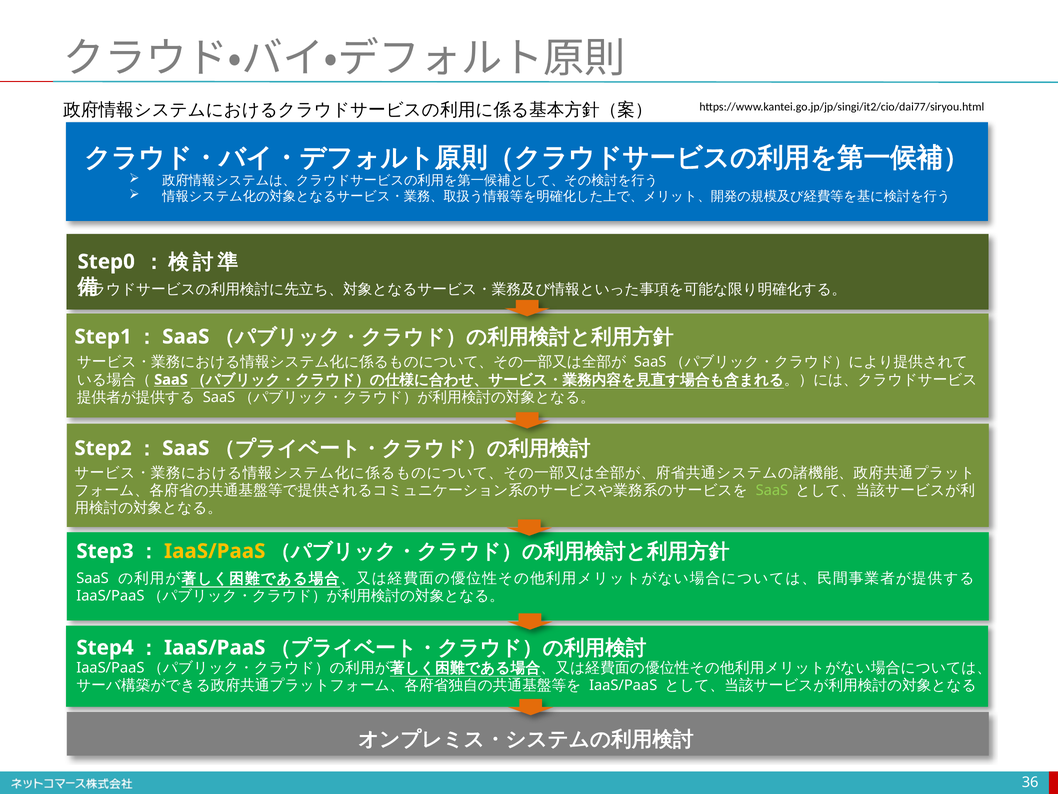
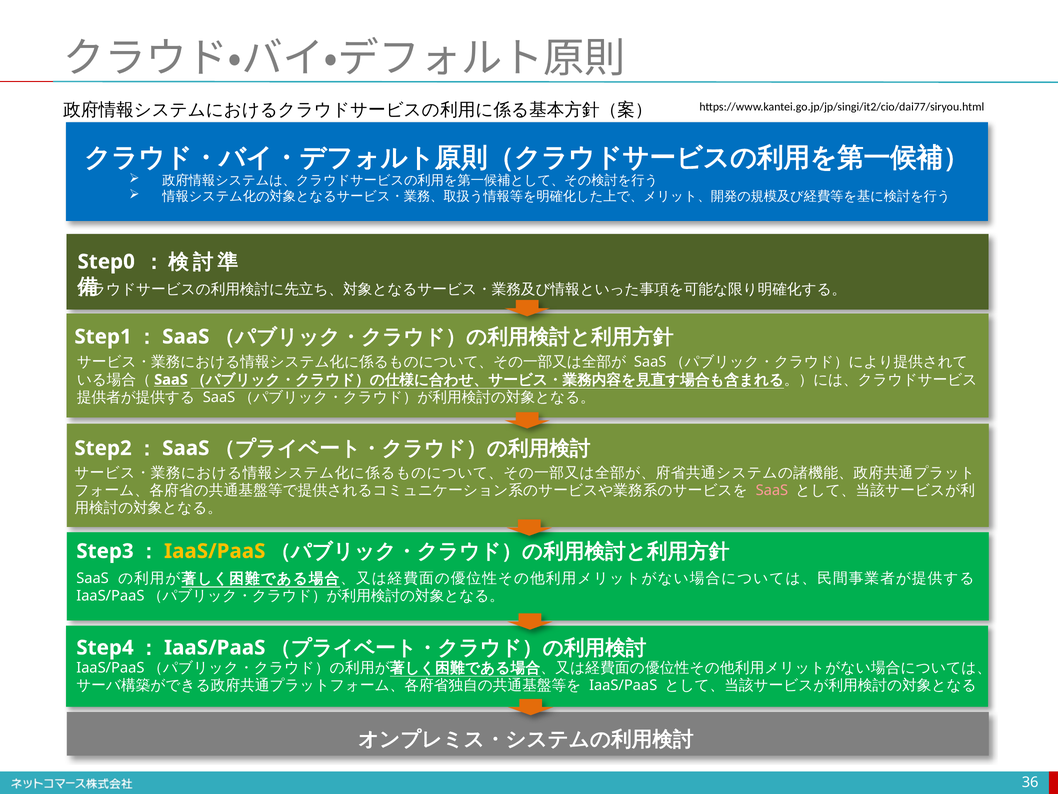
SaaS at (772, 490) colour: light green -> pink
